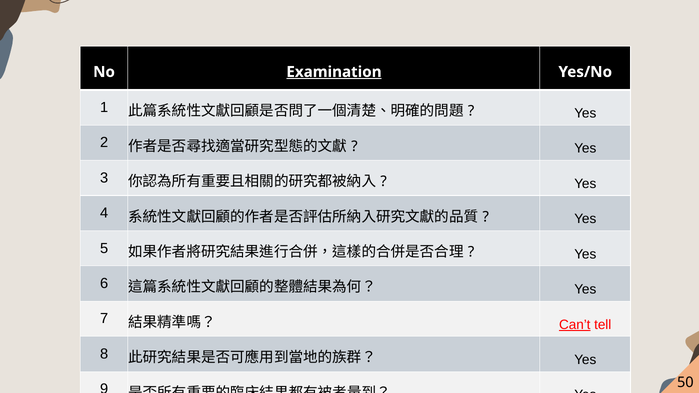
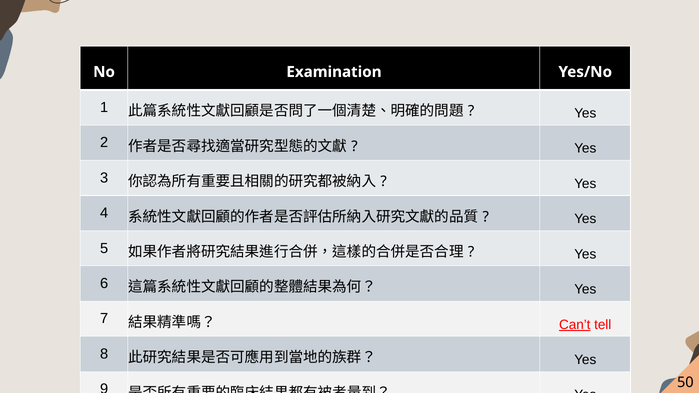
Examination underline: present -> none
